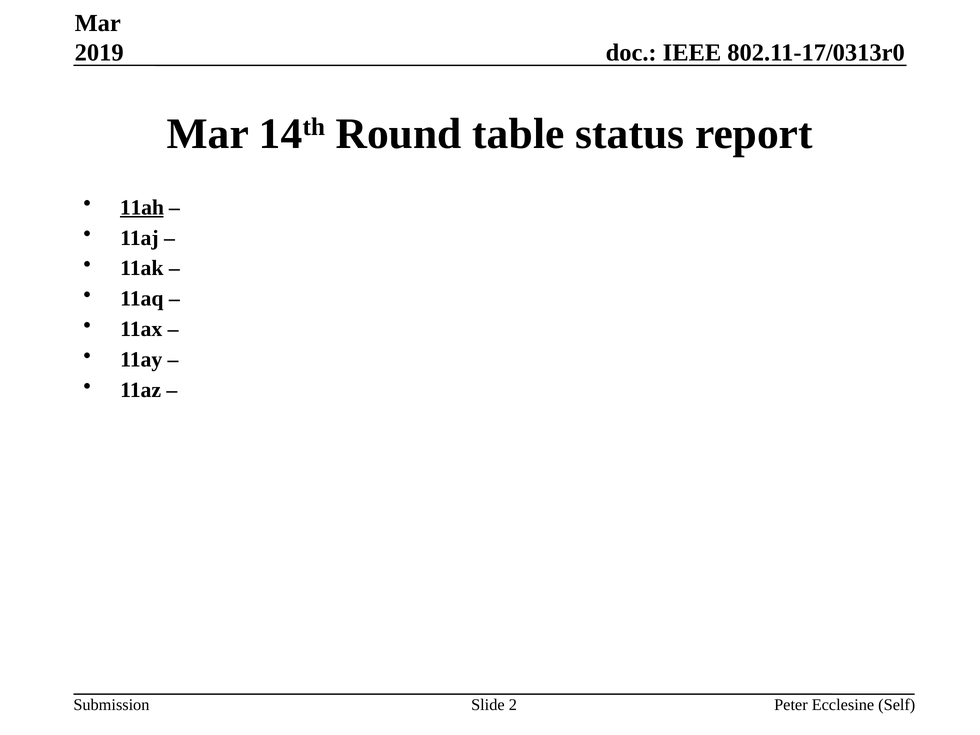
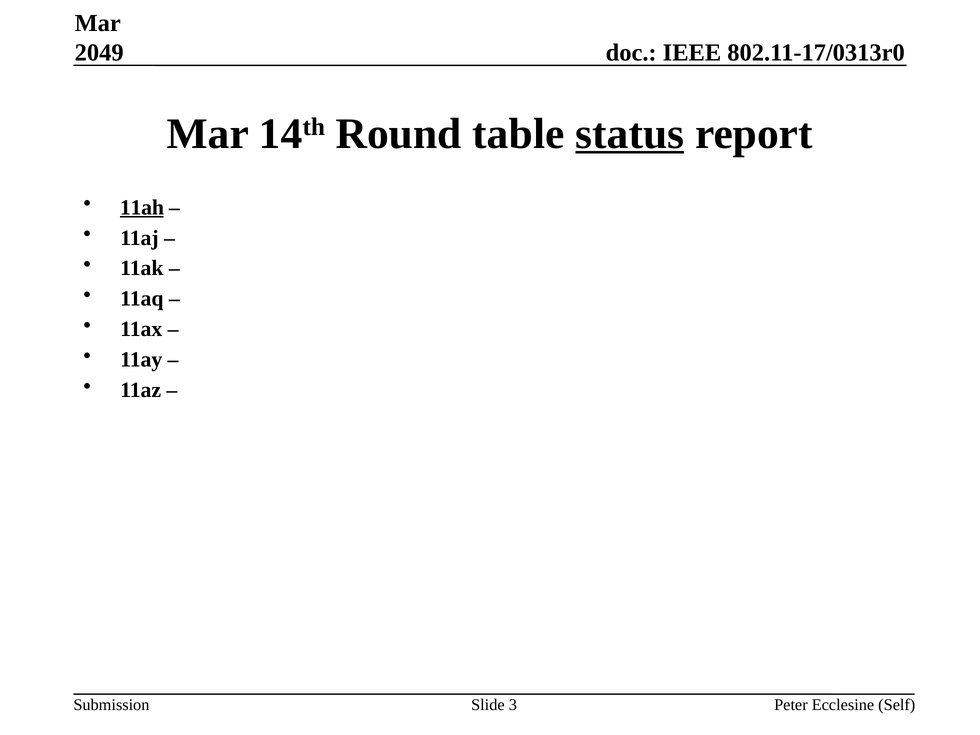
2019: 2019 -> 2049
status underline: none -> present
2: 2 -> 3
